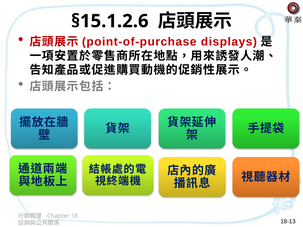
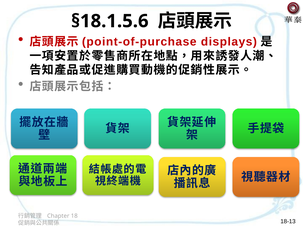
§15.1.2.6: §15.1.2.6 -> §18.1.5.6
